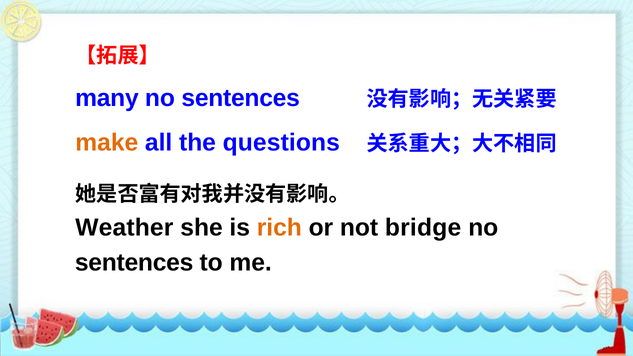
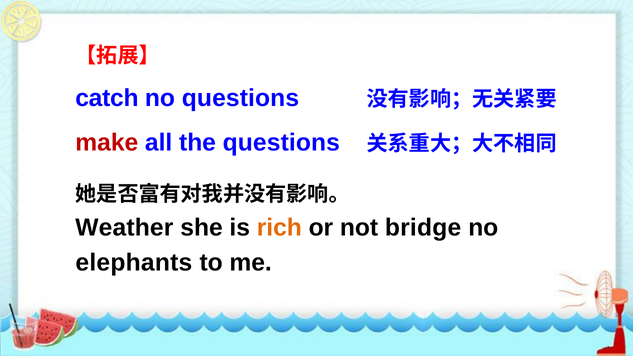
many: many -> catch
sentences at (241, 98): sentences -> questions
make colour: orange -> red
sentences at (134, 263): sentences -> elephants
